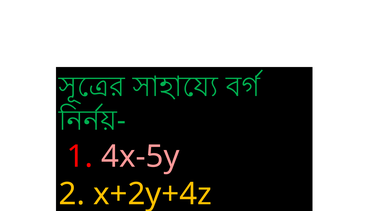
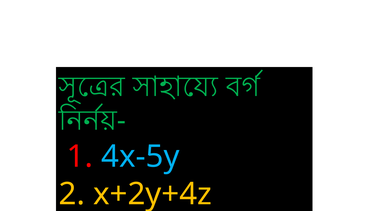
4x-5y colour: pink -> light blue
